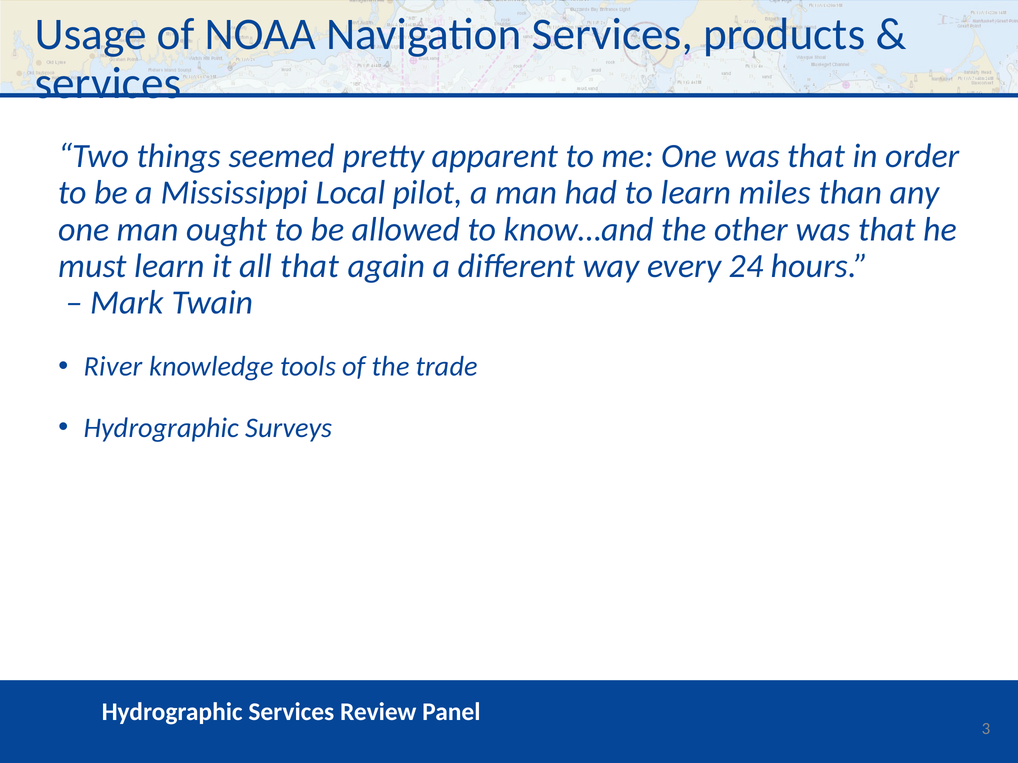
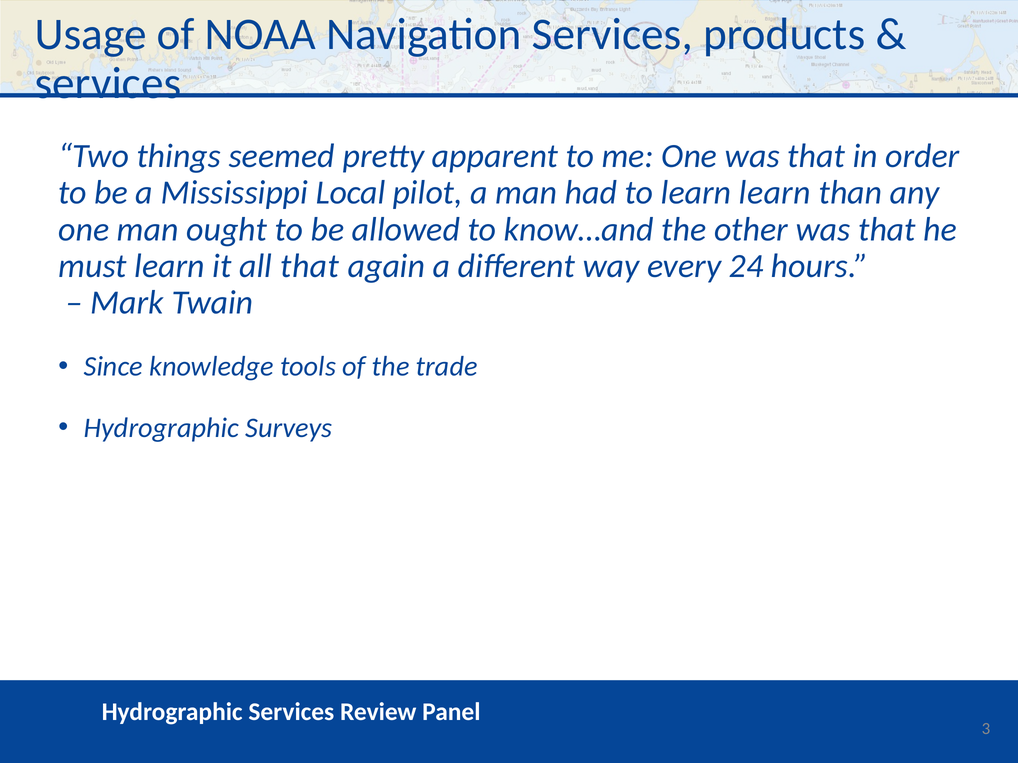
learn miles: miles -> learn
River: River -> Since
